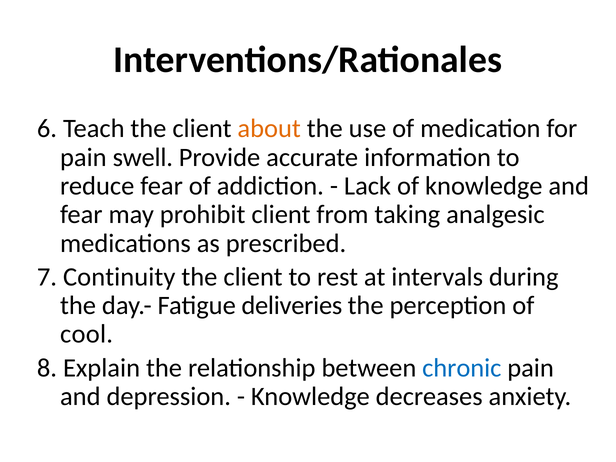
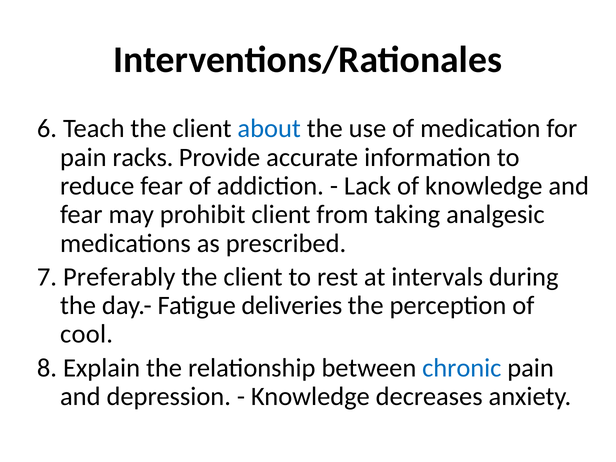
about colour: orange -> blue
swell: swell -> racks
Continuity: Continuity -> Preferably
